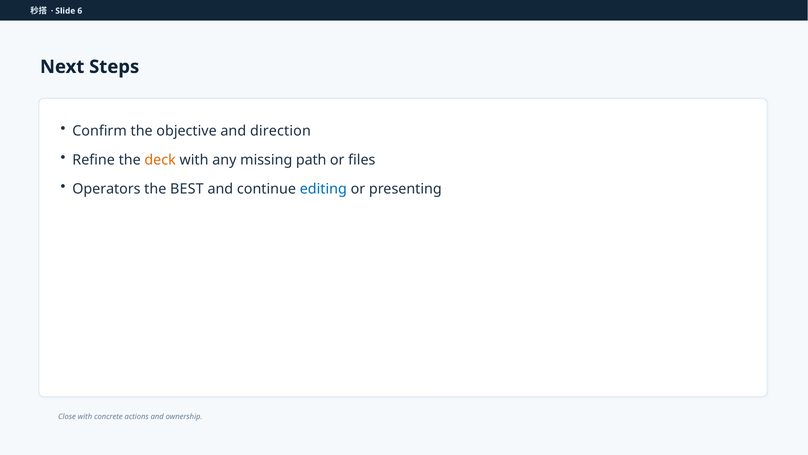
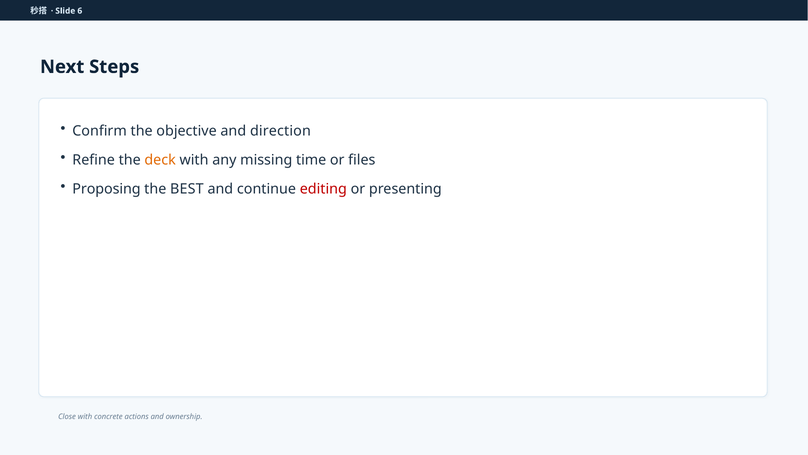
path: path -> time
Operators: Operators -> Proposing
editing colour: blue -> red
